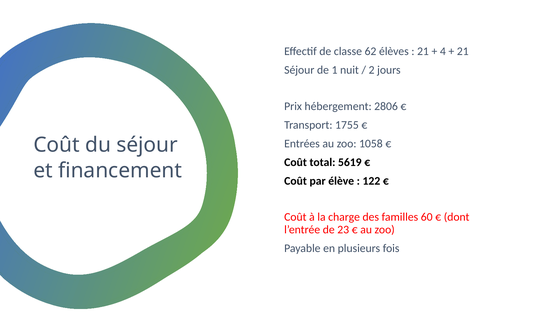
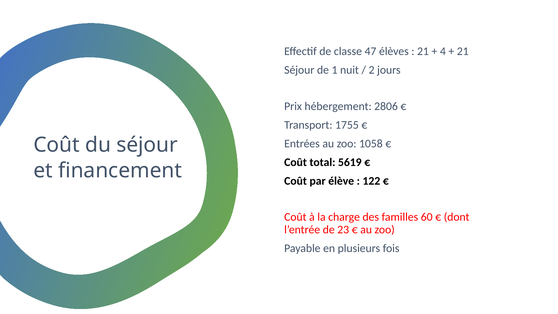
62: 62 -> 47
